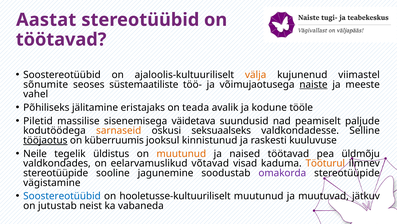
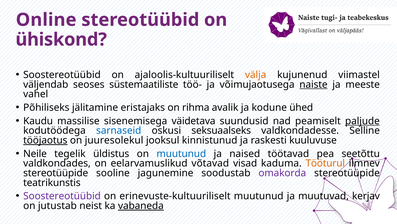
Aastat: Aastat -> Online
töötavad at (61, 39): töötavad -> ühiskond
sõnumite: sõnumite -> väljendab
teada: teada -> rihma
tööle: tööle -> ühed
Piletid: Piletid -> Kaudu
paljude underline: none -> present
sarnaseid colour: orange -> blue
küberruumis: küberruumis -> juuresolekul
muutunud at (181, 153) colour: orange -> blue
üldmõju: üldmõju -> seetõttu
vägistamine: vägistamine -> teatrikunstis
Soostereotüübid at (62, 196) colour: blue -> purple
hooletusse-kultuuriliselt: hooletusse-kultuuriliselt -> erinevuste-kultuuriliselt
jätkuv: jätkuv -> kerjav
vabaneda underline: none -> present
